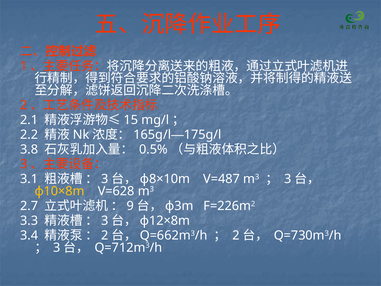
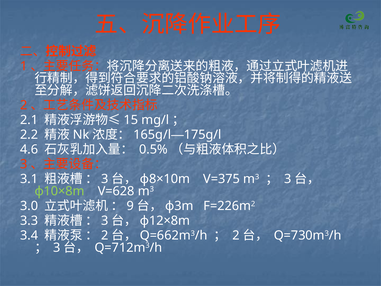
3.8: 3.8 -> 4.6
V=487: V=487 -> V=375
φ10×8m colour: yellow -> light green
2.7: 2.7 -> 3.0
